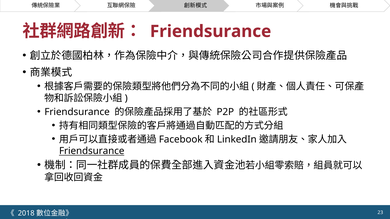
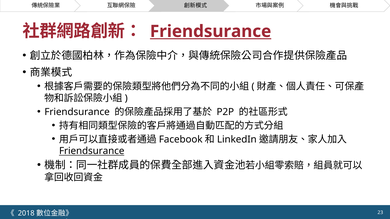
Friendsurance at (211, 31) underline: none -> present
